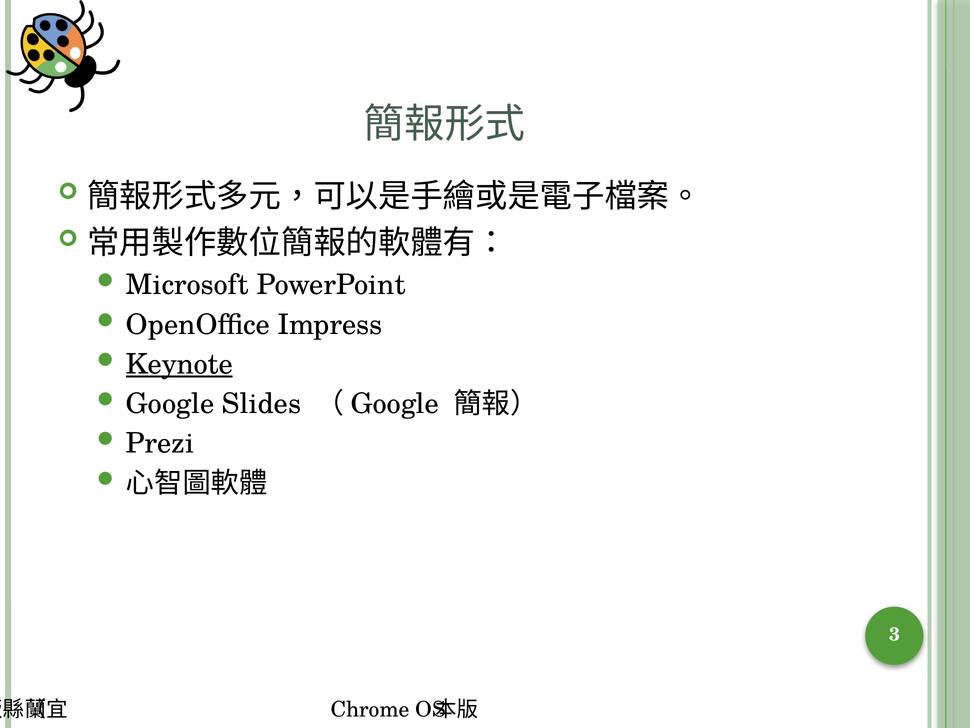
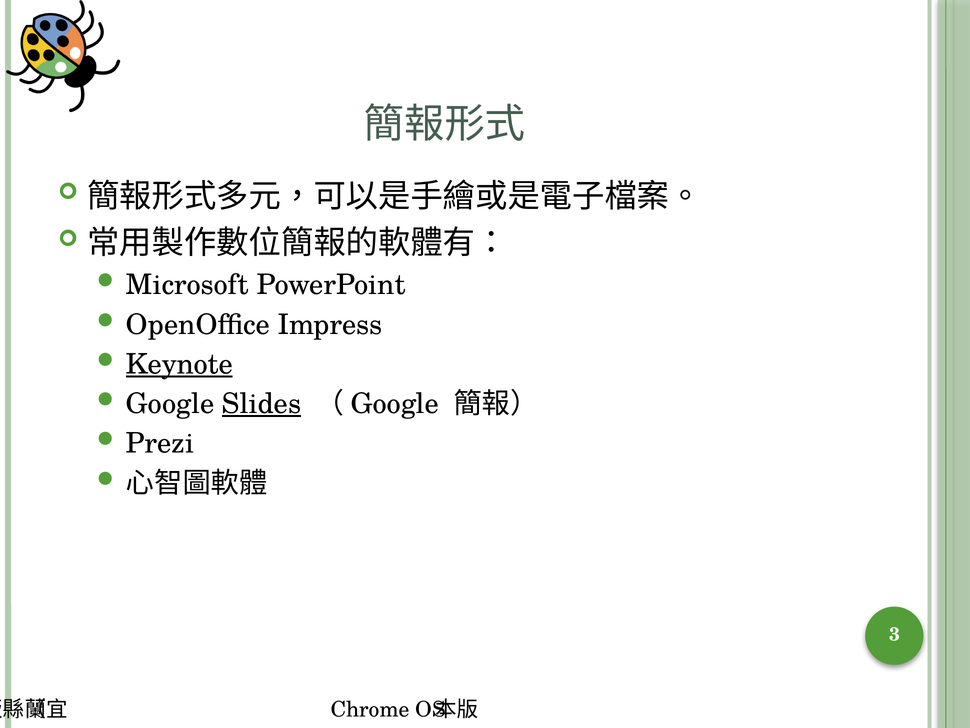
Slides underline: none -> present
